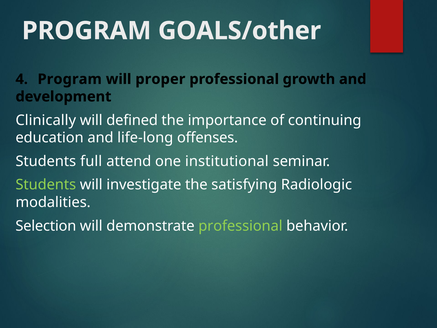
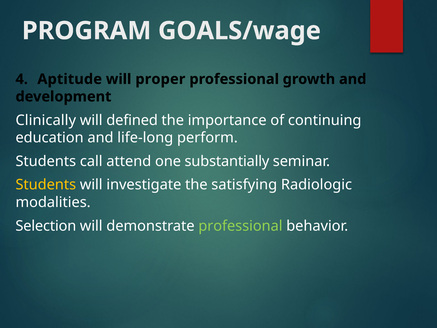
GOALS/other: GOALS/other -> GOALS/wage
4 Program: Program -> Aptitude
offenses: offenses -> perform
full: full -> call
institutional: institutional -> substantially
Students at (46, 185) colour: light green -> yellow
